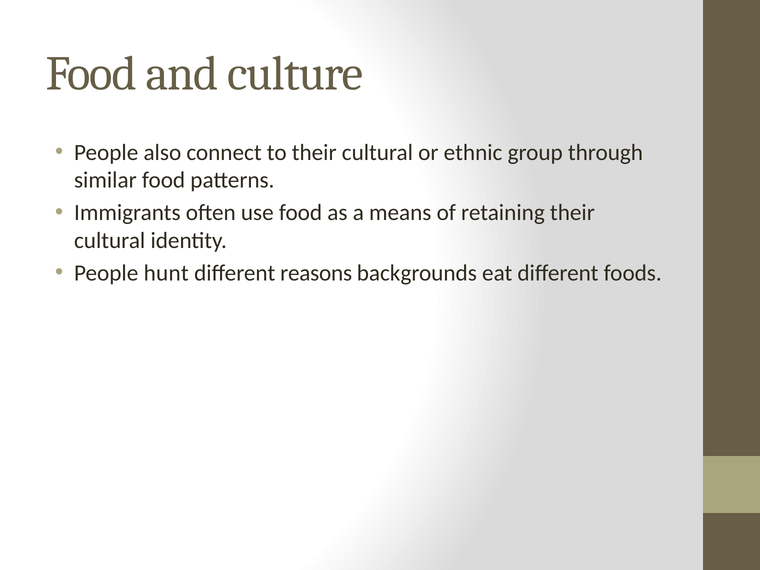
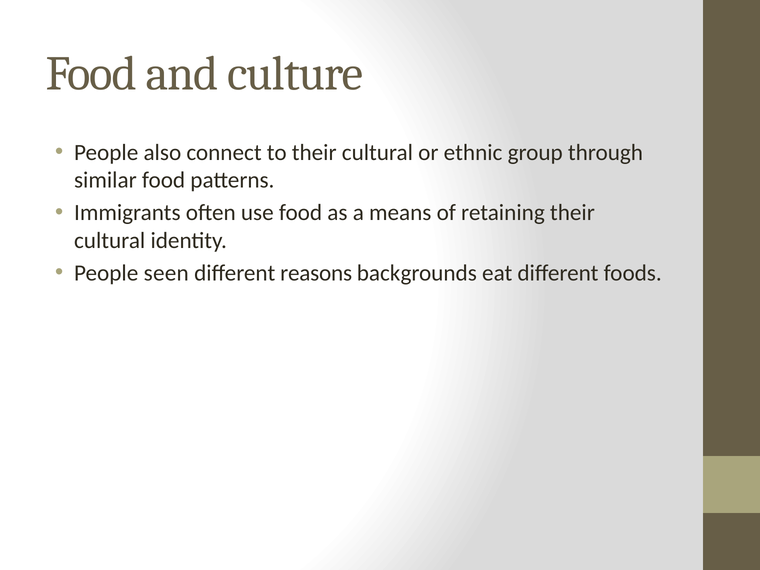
hunt: hunt -> seen
